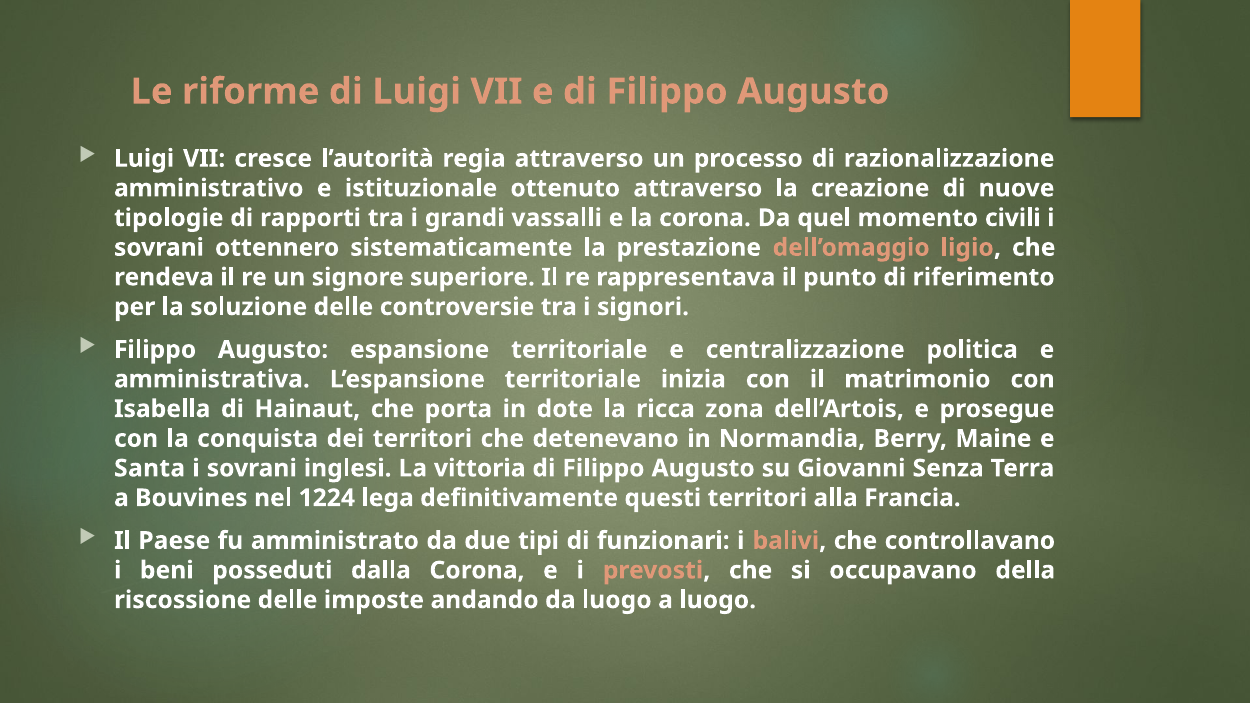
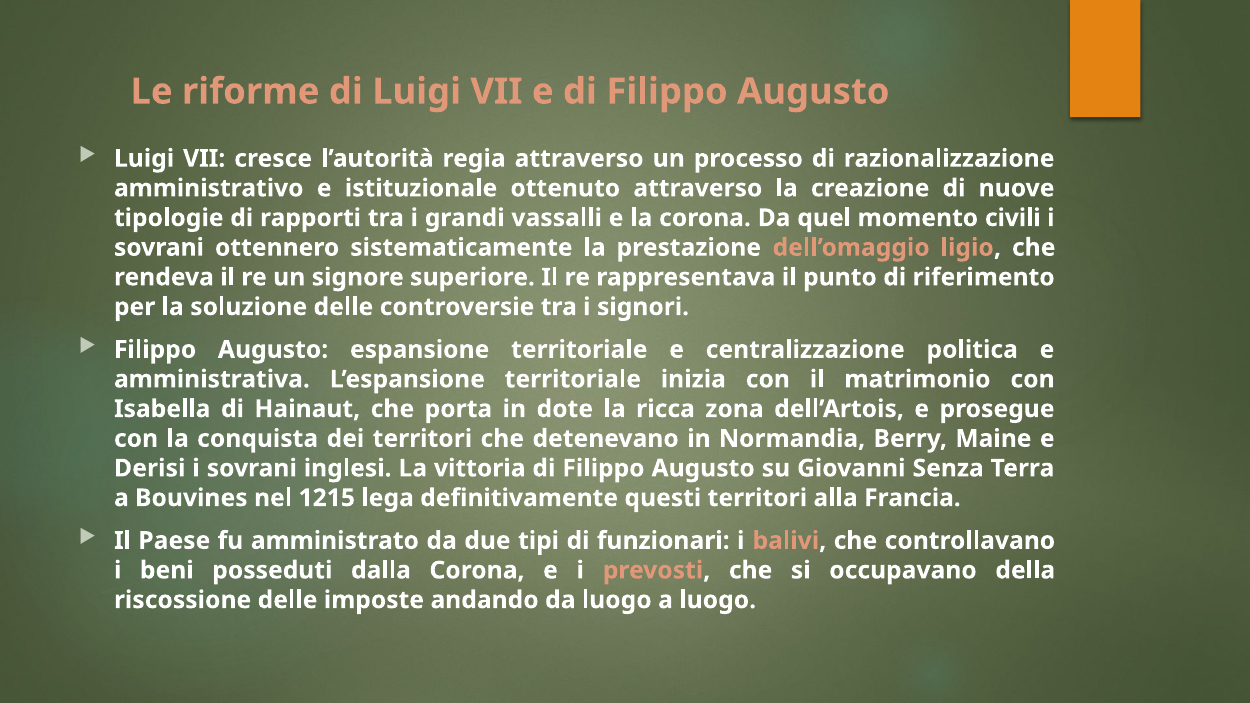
Santa: Santa -> Derisi
1224: 1224 -> 1215
